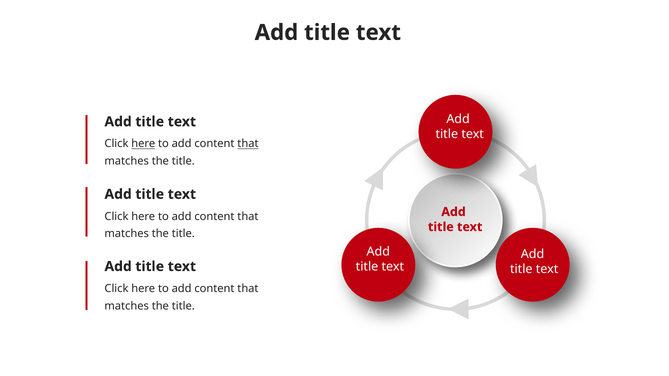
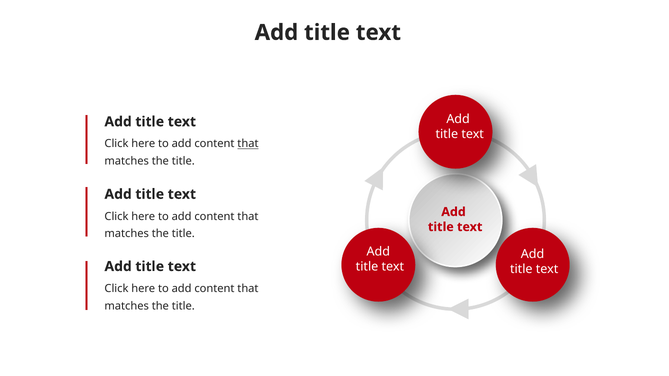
here at (143, 144) underline: present -> none
